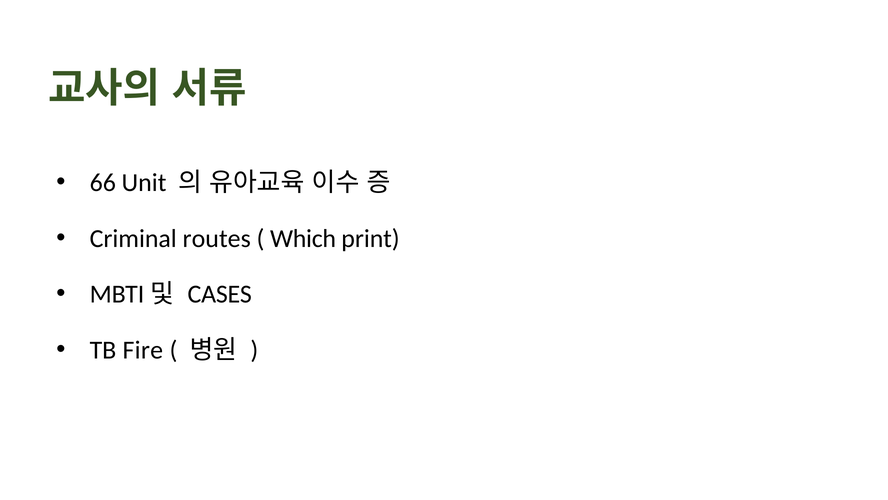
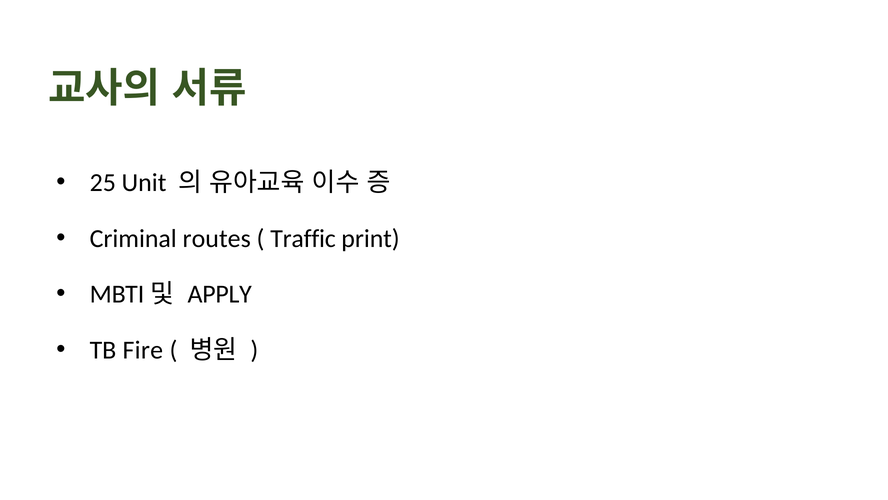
66: 66 -> 25
Which: Which -> Traffic
CASES: CASES -> APPLY
